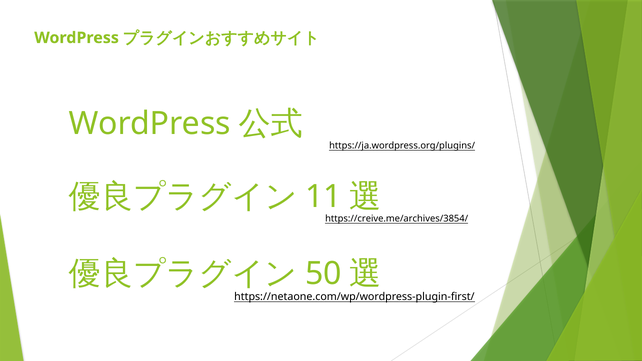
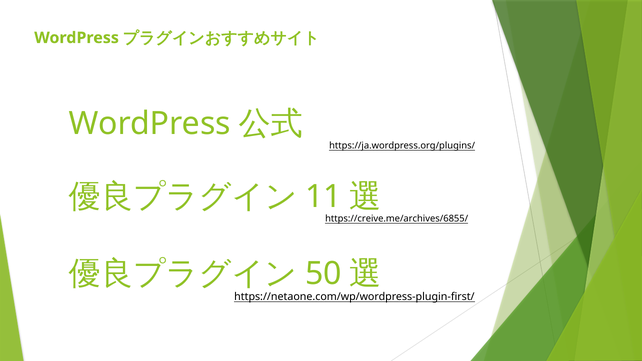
https://creive.me/archives/3854/: https://creive.me/archives/3854/ -> https://creive.me/archives/6855/
